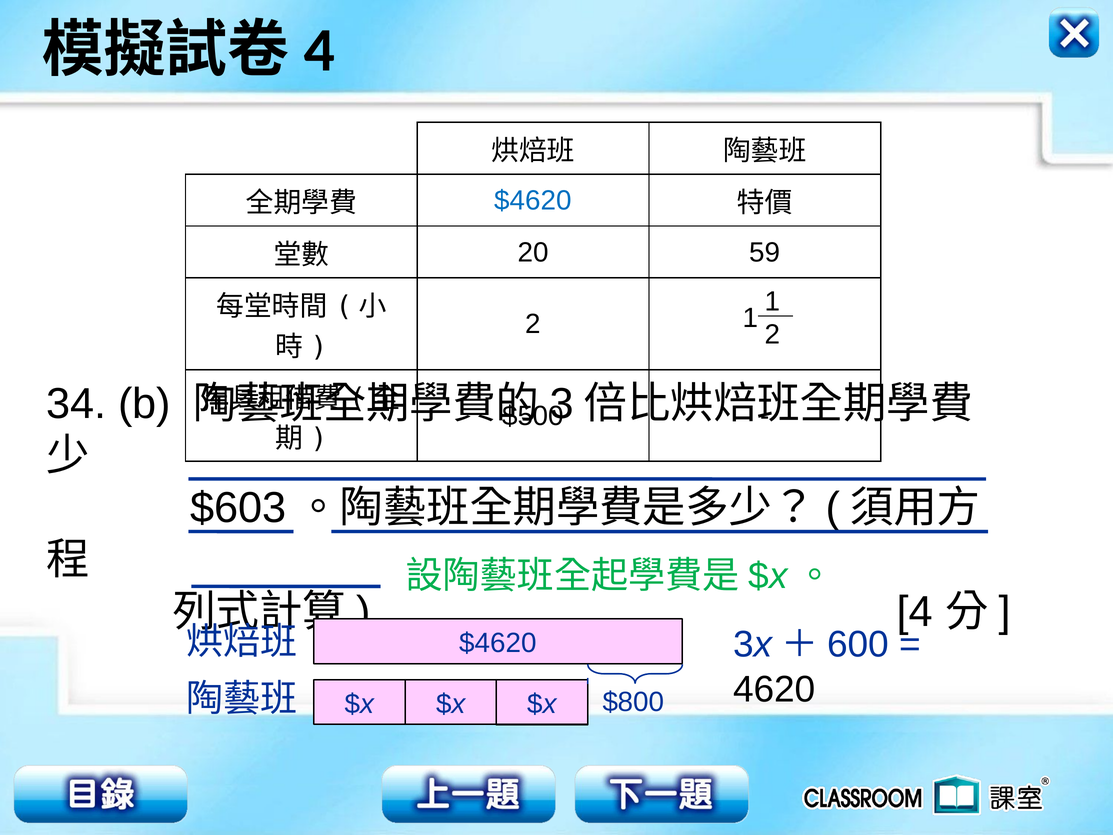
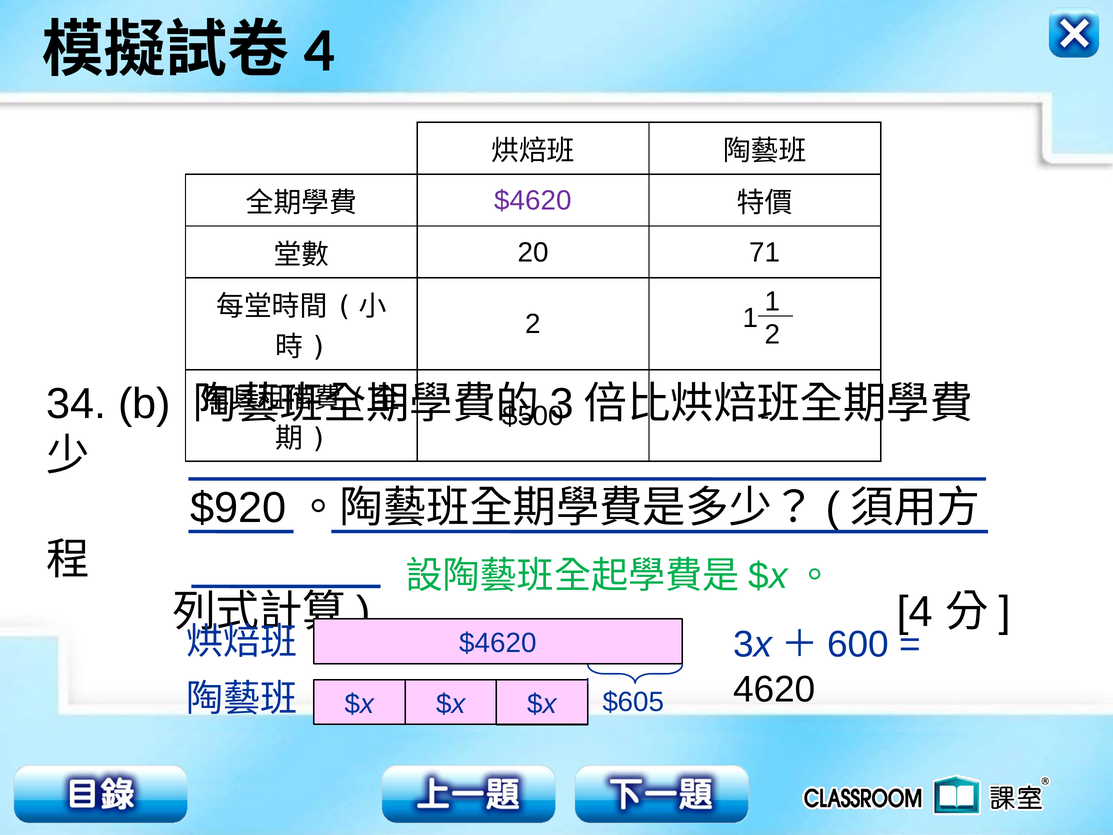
$4620 at (533, 201) colour: blue -> purple
59: 59 -> 71
$603: $603 -> $920
$800: $800 -> $605
